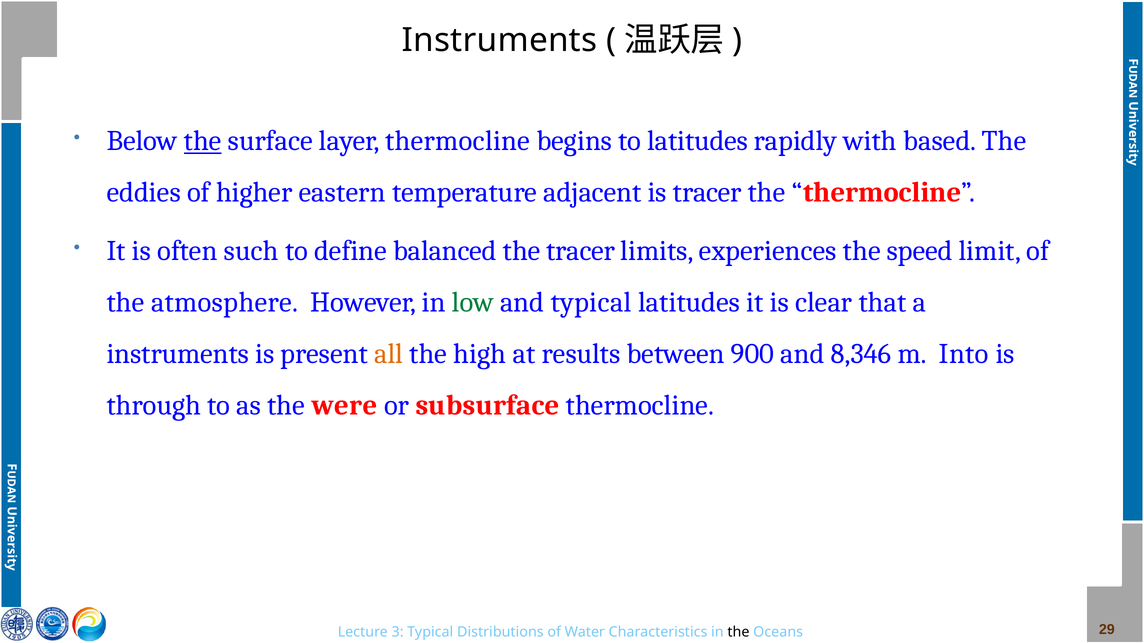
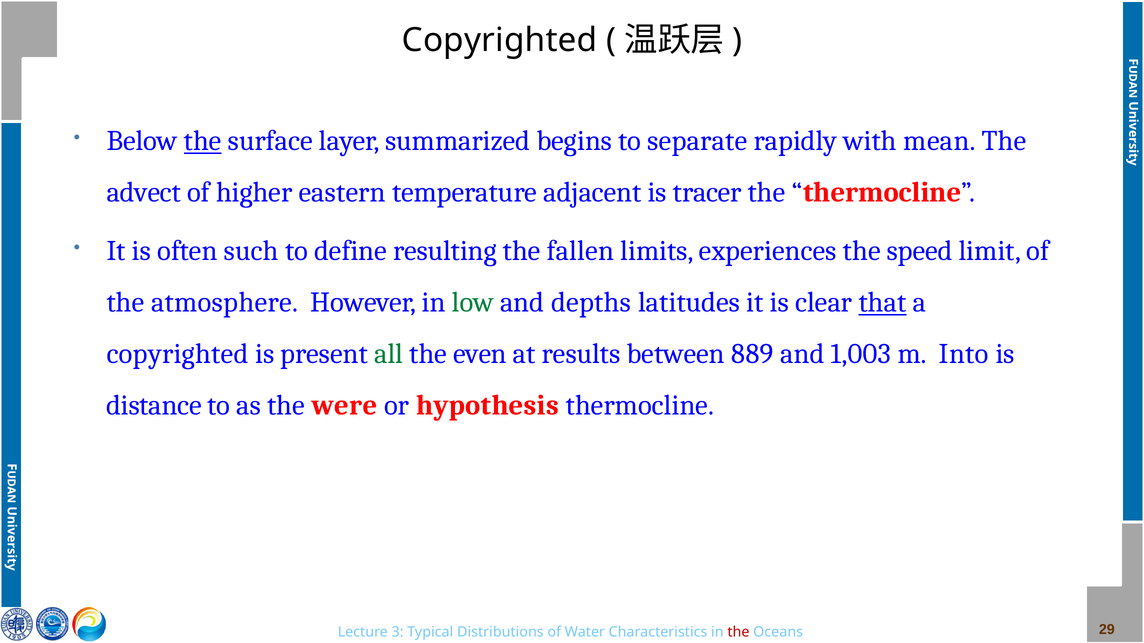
Instruments at (500, 41): Instruments -> Copyrighted
layer thermocline: thermocline -> summarized
to latitudes: latitudes -> separate
based: based -> mean
eddies: eddies -> advect
balanced: balanced -> resulting
the tracer: tracer -> fallen
and typical: typical -> depths
that underline: none -> present
instruments at (178, 354): instruments -> copyrighted
all colour: orange -> green
high: high -> even
900: 900 -> 889
8,346: 8,346 -> 1,003
through: through -> distance
subsurface: subsurface -> hypothesis
the at (738, 633) colour: black -> red
